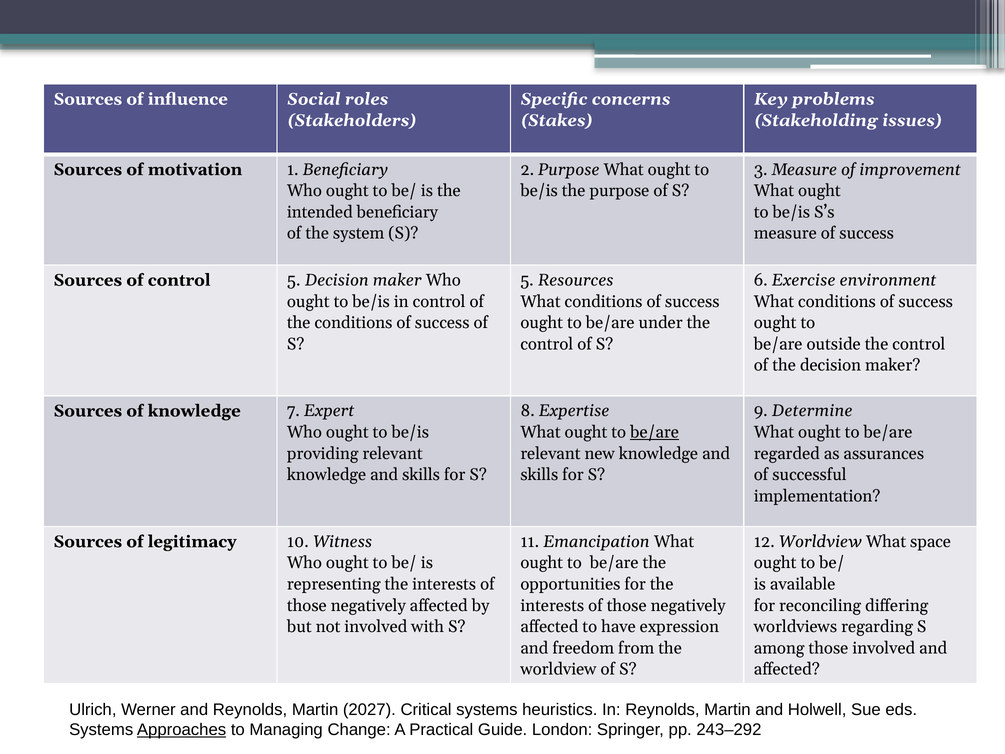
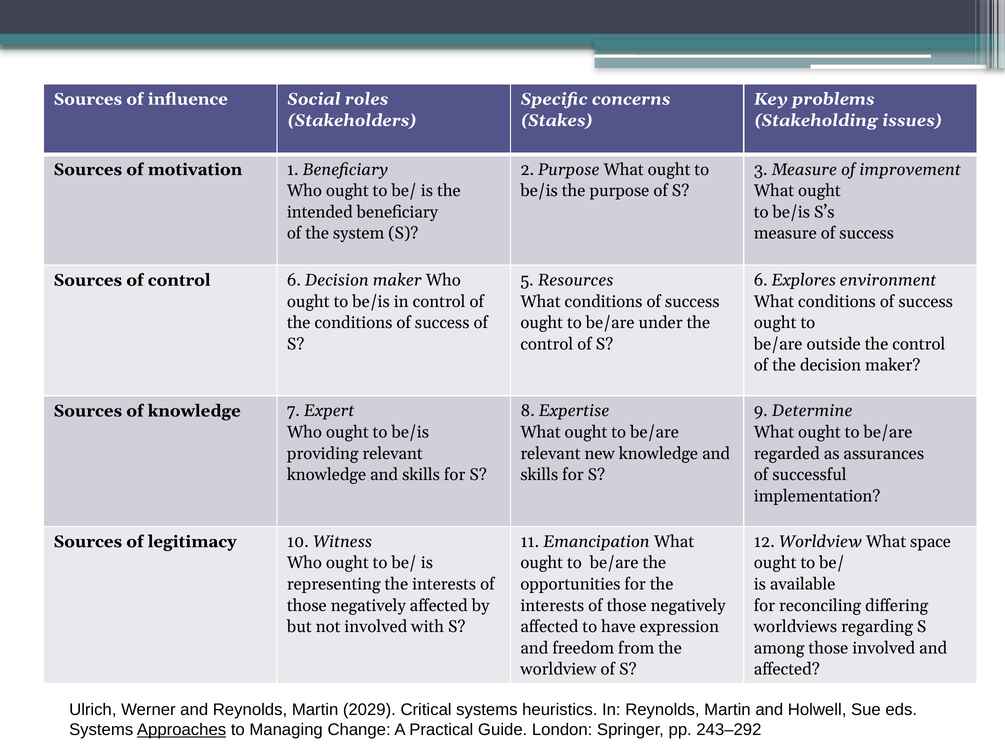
control 5: 5 -> 6
Exercise: Exercise -> Explores
be/are at (655, 432) underline: present -> none
2027: 2027 -> 2029
